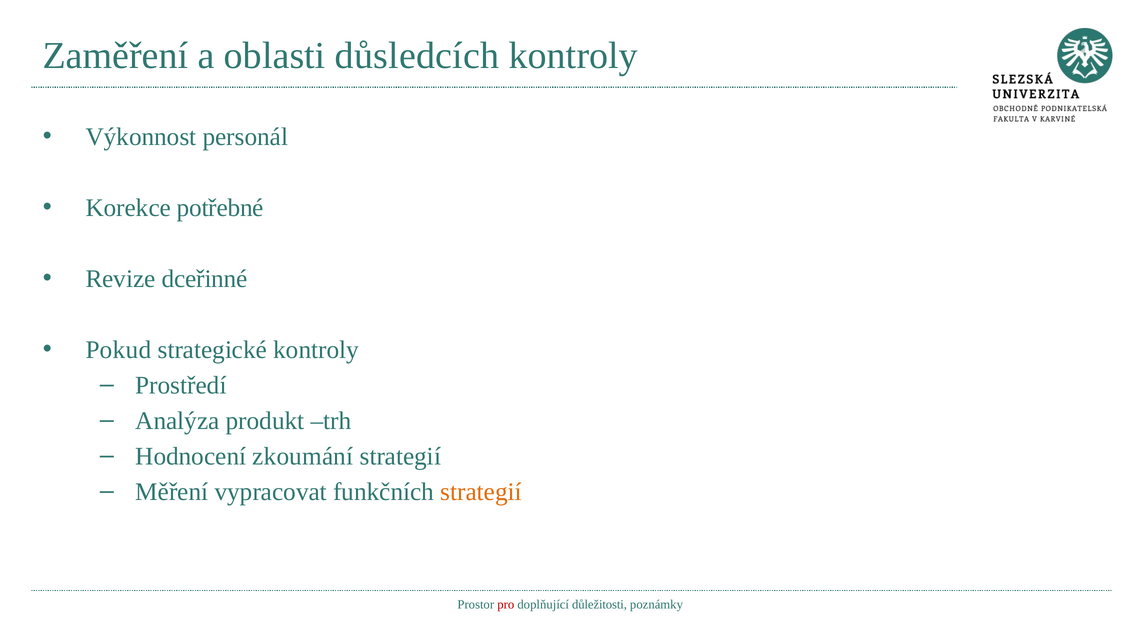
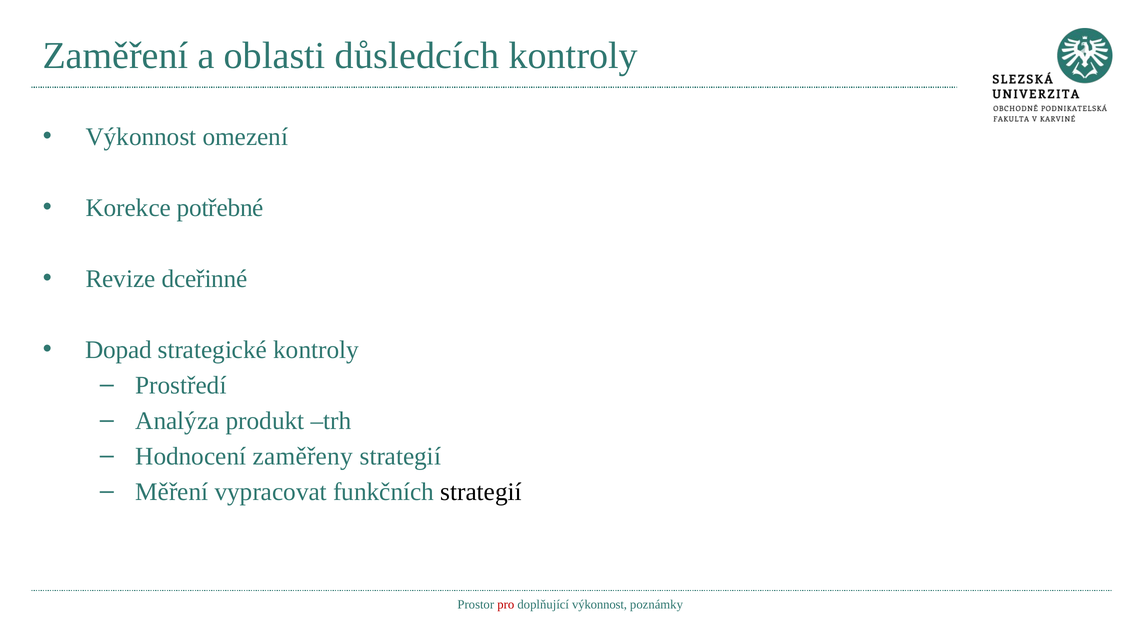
personál: personál -> omezení
Pokud: Pokud -> Dopad
zkoumání: zkoumání -> zaměřeny
strategií at (481, 492) colour: orange -> black
doplňující důležitosti: důležitosti -> výkonnost
